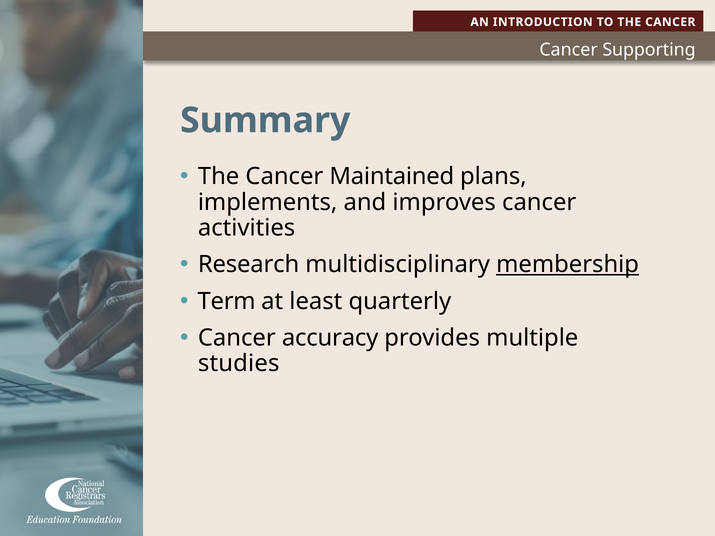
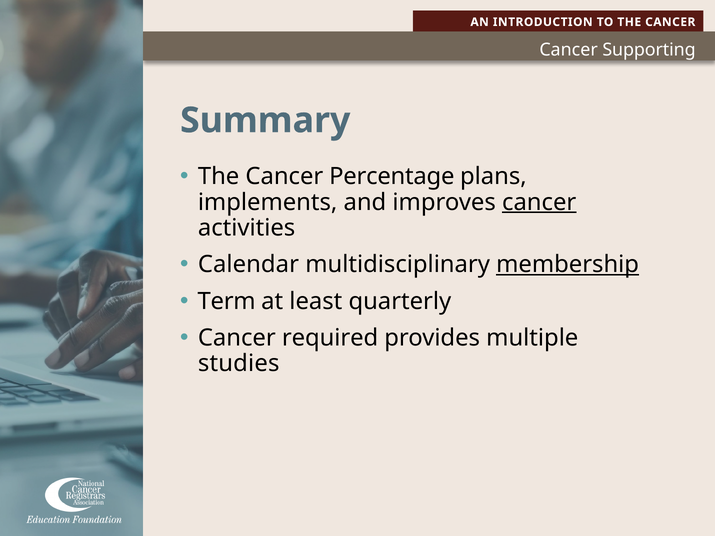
Maintained: Maintained -> Percentage
cancer at (539, 202) underline: none -> present
Research: Research -> Calendar
accuracy: accuracy -> required
